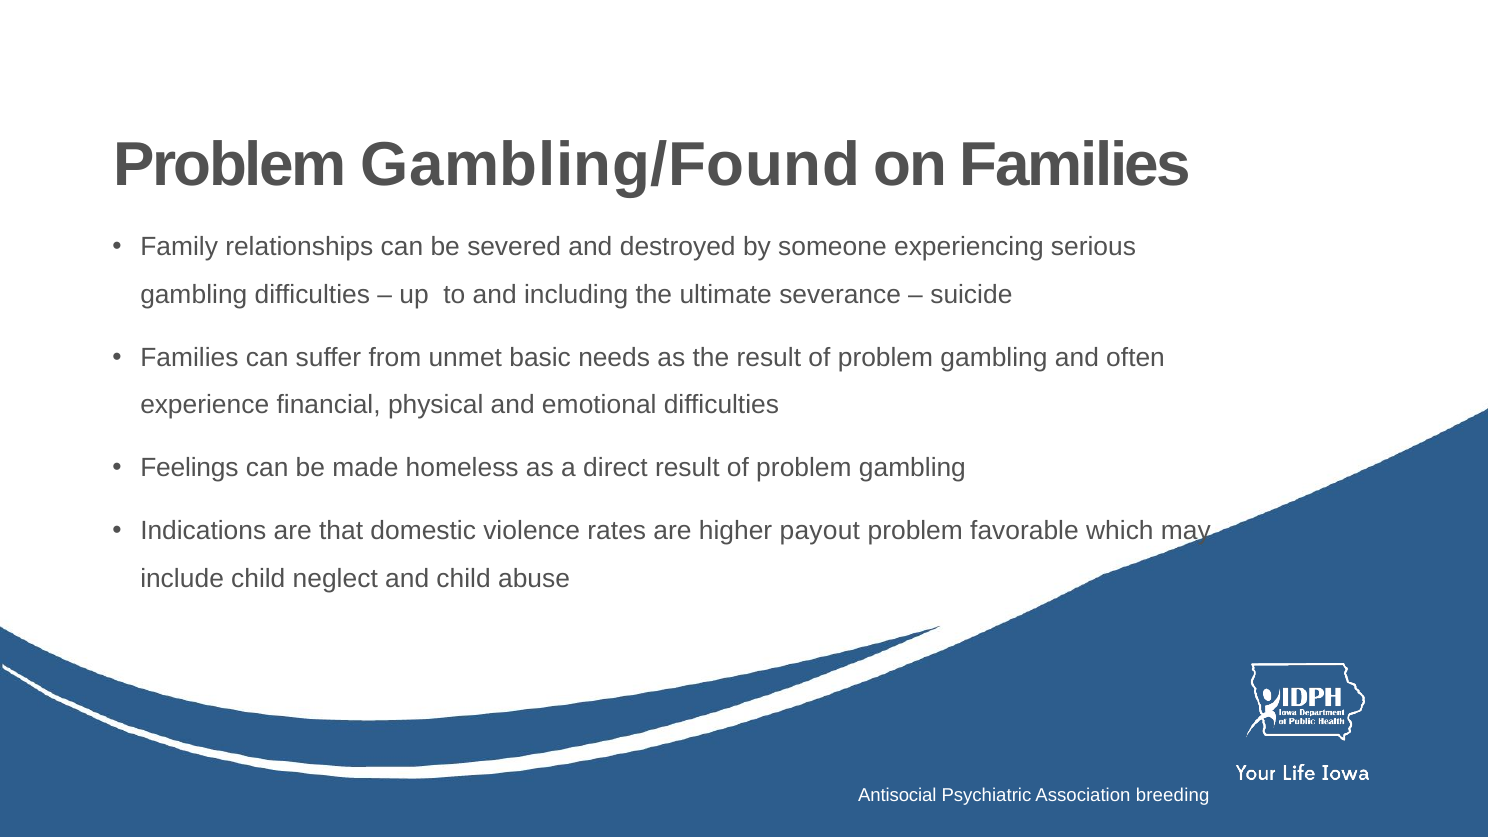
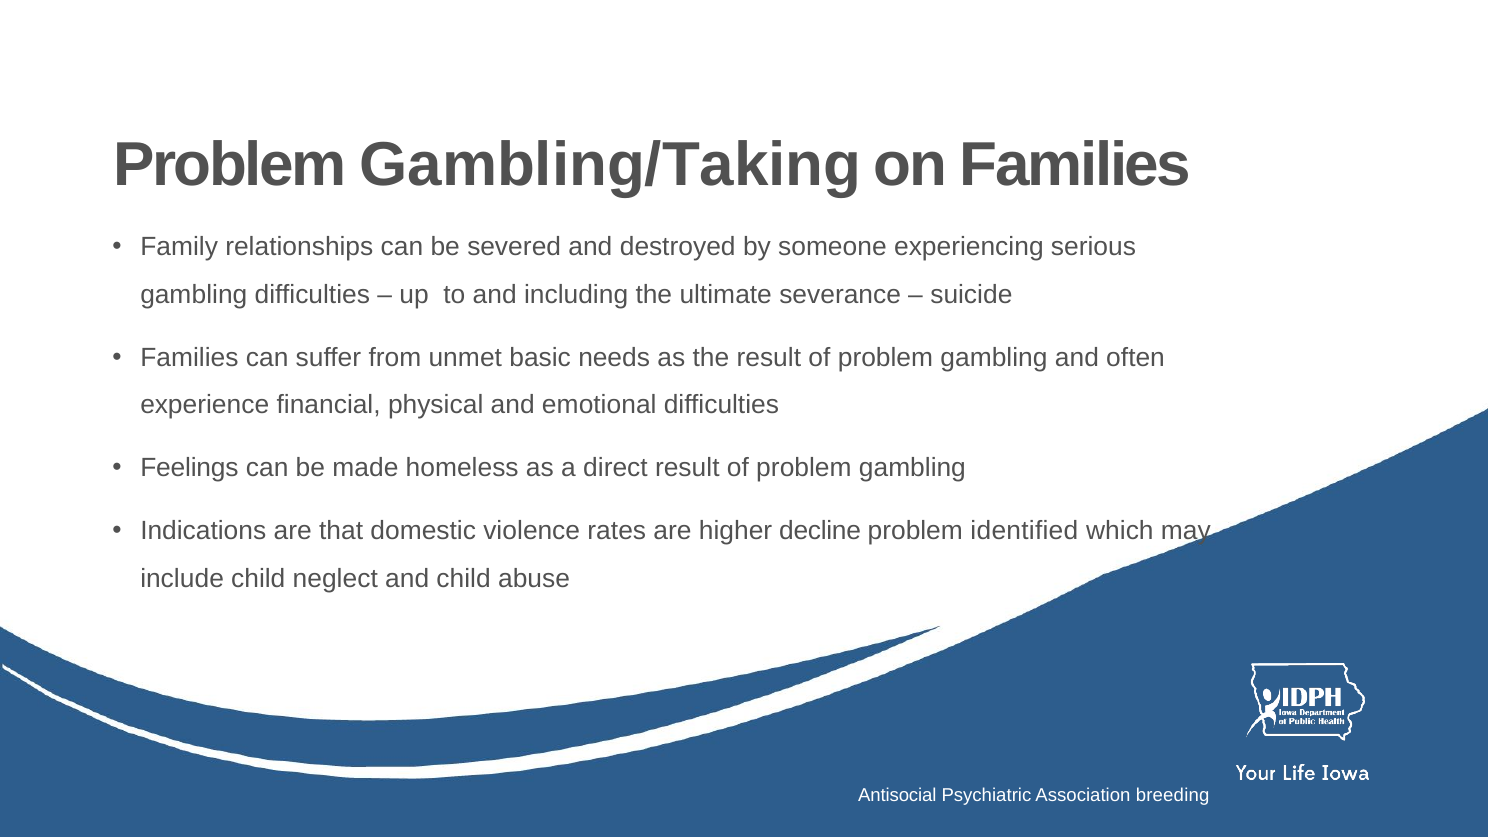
Gambling/Found: Gambling/Found -> Gambling/Taking
payout: payout -> decline
favorable: favorable -> identified
